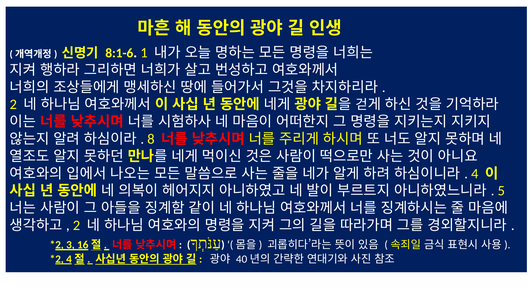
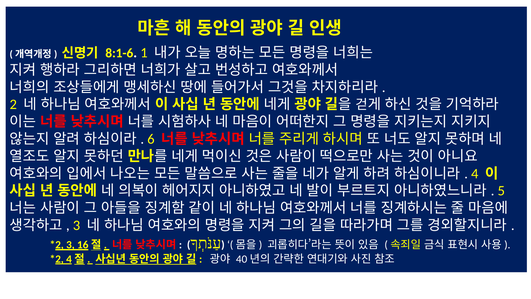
8: 8 -> 6
2 at (77, 225): 2 -> 3
